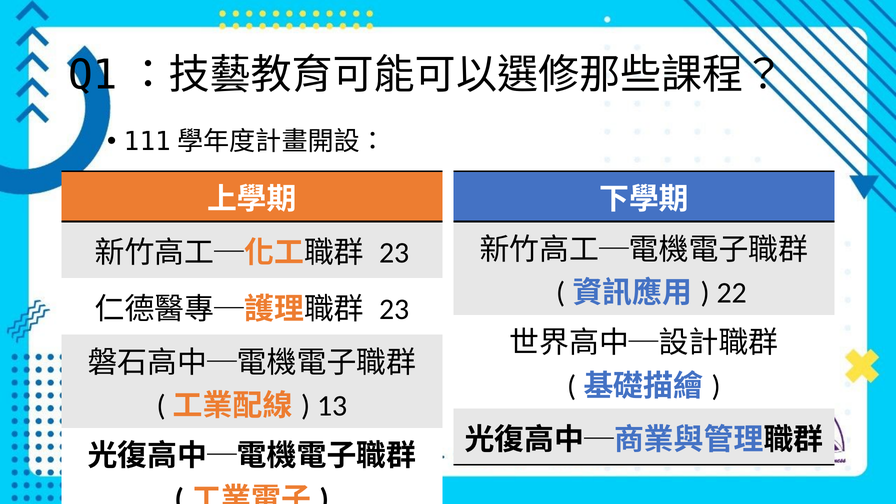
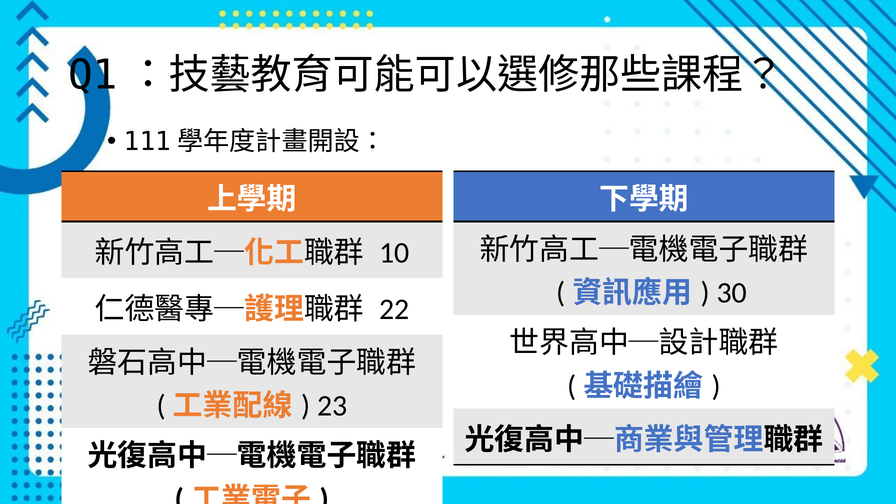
23 at (394, 253): 23 -> 10
22: 22 -> 30
23 at (394, 309): 23 -> 22
13: 13 -> 23
